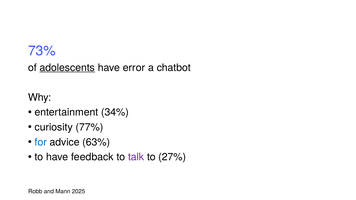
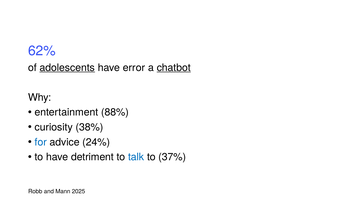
73%: 73% -> 62%
chatbot underline: none -> present
34%: 34% -> 88%
77%: 77% -> 38%
63%: 63% -> 24%
feedback: feedback -> detriment
talk colour: purple -> blue
27%: 27% -> 37%
